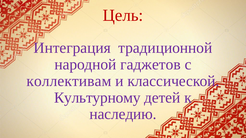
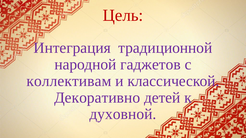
Культурному: Культурному -> Декоративно
наследию: наследию -> духовной
